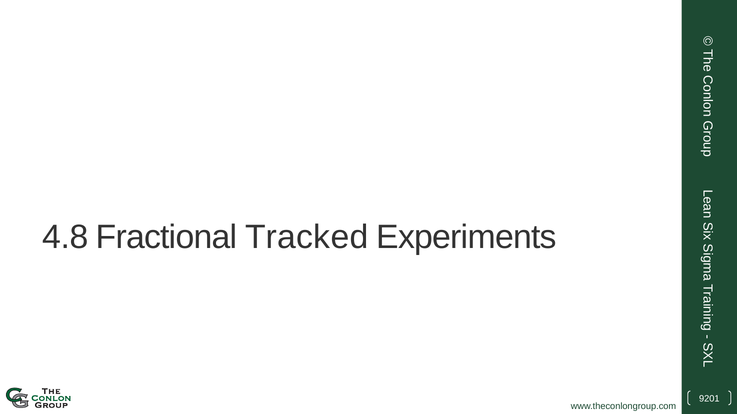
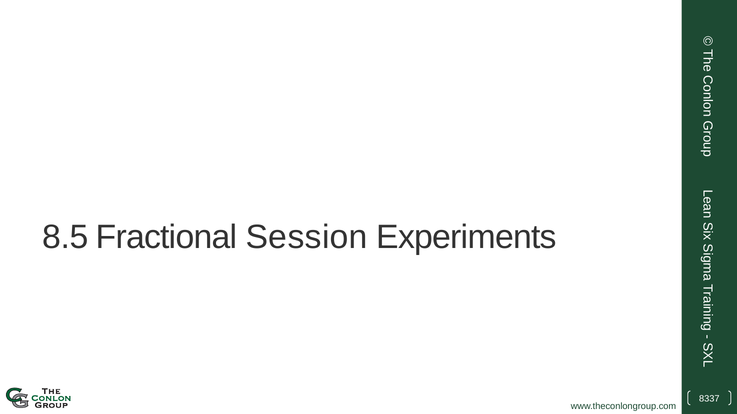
4.8: 4.8 -> 8.5
Tracked: Tracked -> Session
9201: 9201 -> 8337
